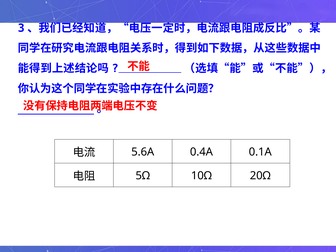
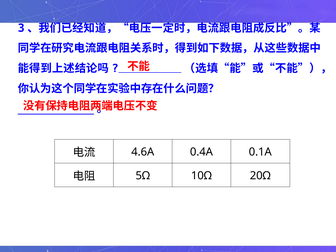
5.6A: 5.6A -> 4.6A
